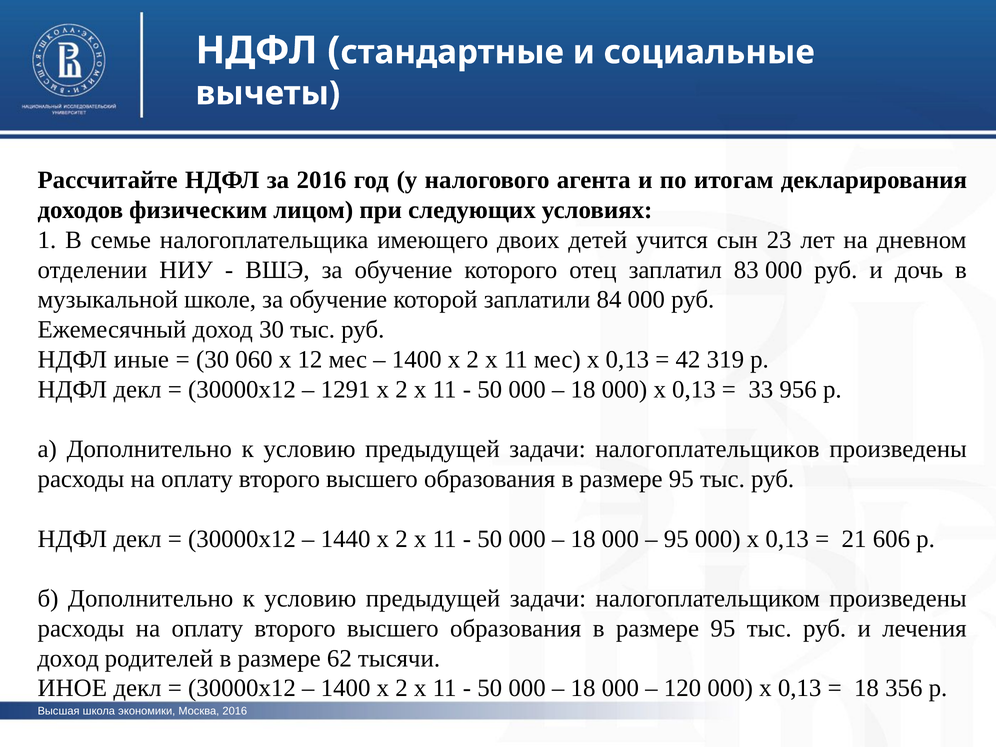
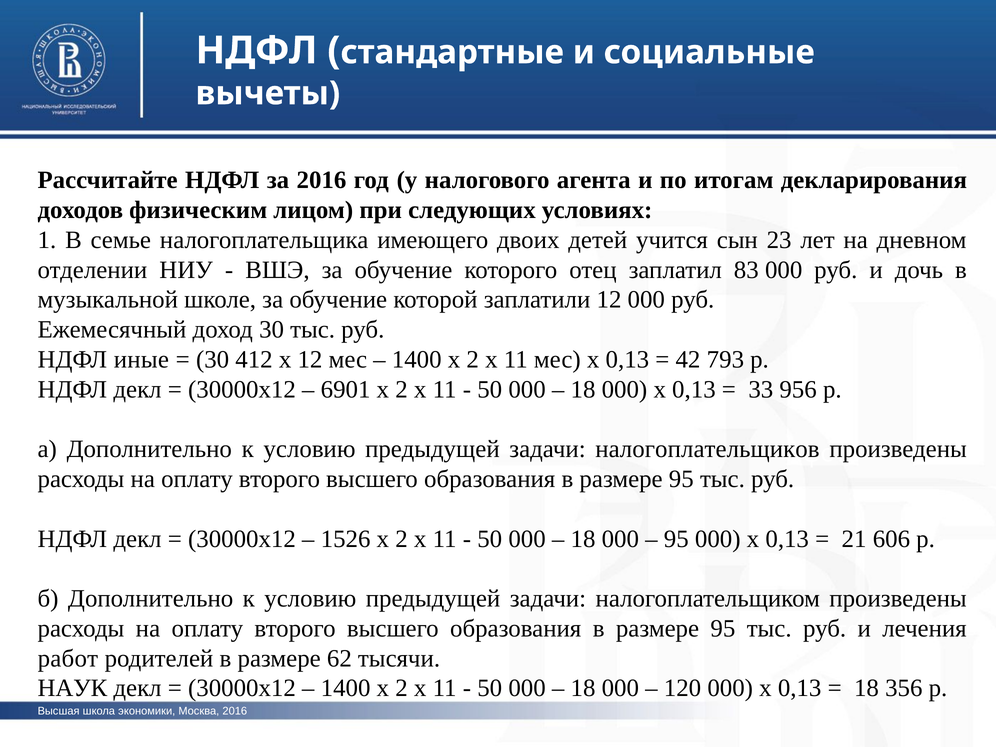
заплатили 84: 84 -> 12
060: 060 -> 412
319: 319 -> 793
1291: 1291 -> 6901
1440: 1440 -> 1526
доход at (68, 658): доход -> работ
ИНОЕ: ИНОЕ -> НАУК
